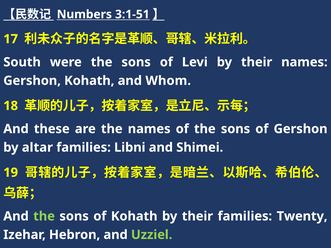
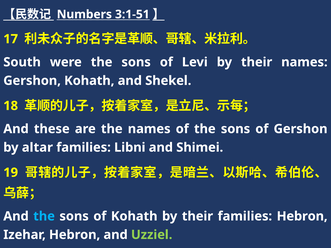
Whom: Whom -> Shekel
the at (44, 216) colour: light green -> light blue
families Twenty: Twenty -> Hebron
